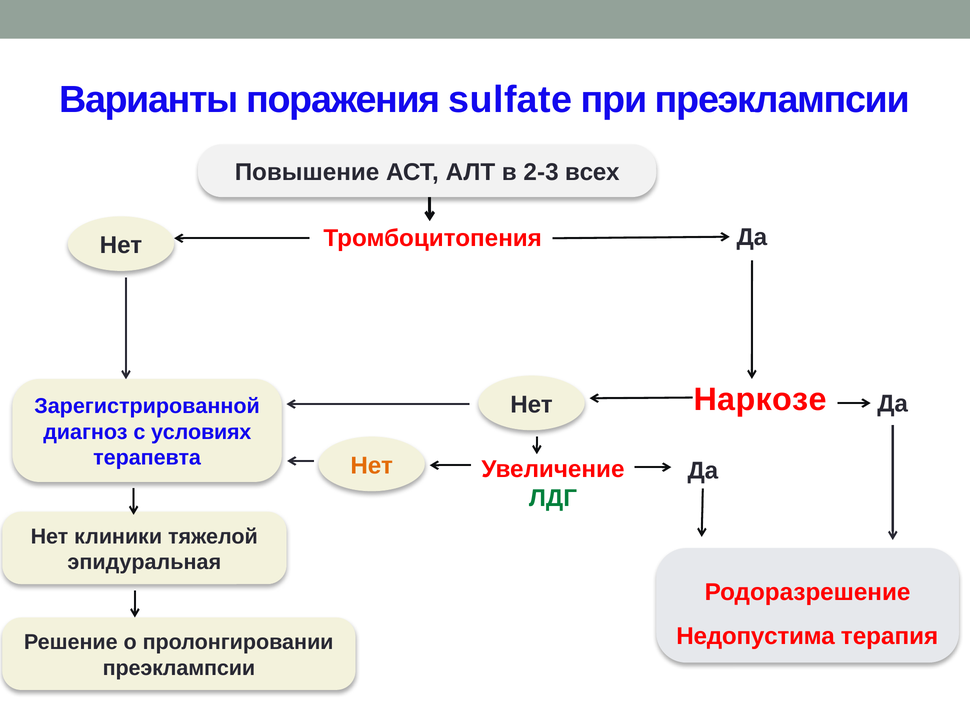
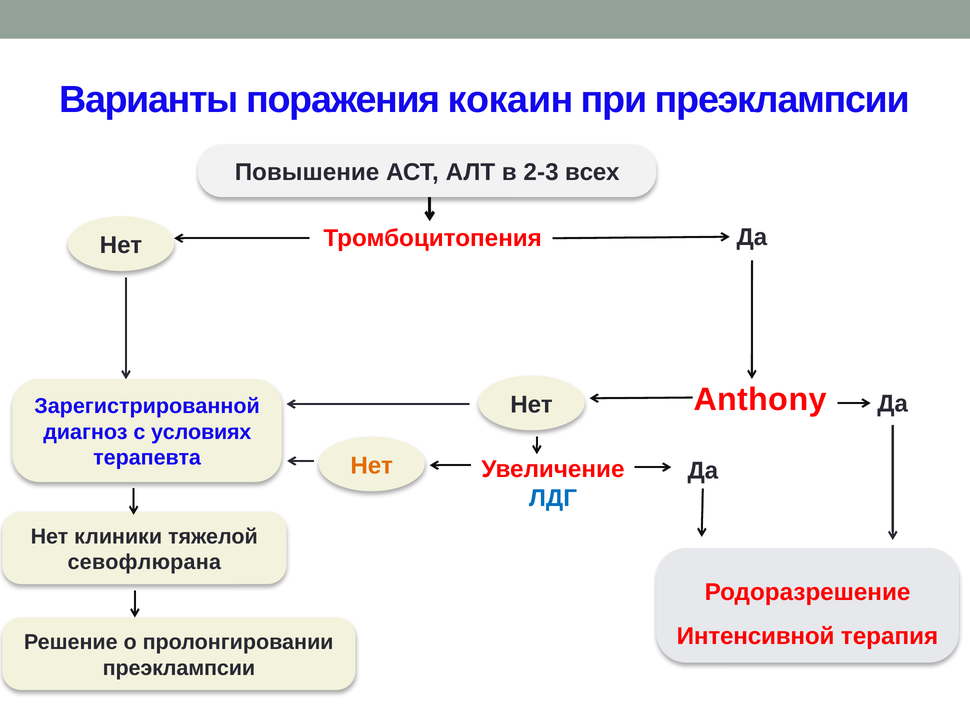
sulfate: sulfate -> кокаин
Наркозе: Наркозе -> Anthony
ЛДГ colour: green -> blue
эпидуральная: эпидуральная -> севофлюрана
Недопустима: Недопустима -> Интенсивной
